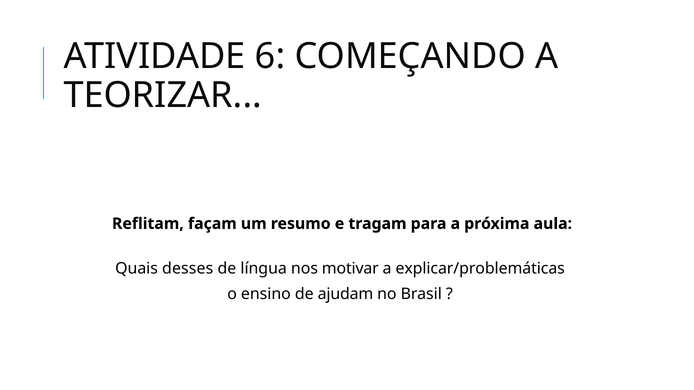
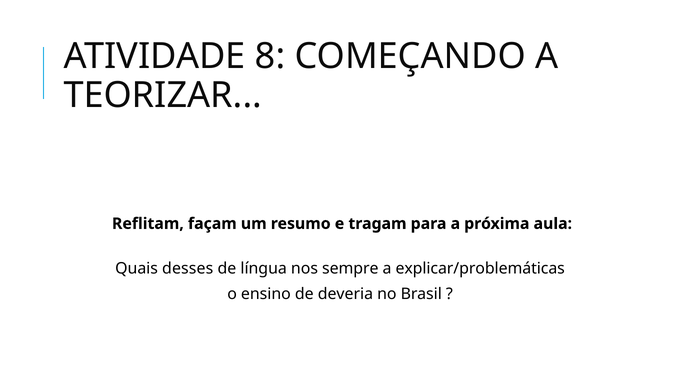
6: 6 -> 8
motivar: motivar -> sempre
ajudam: ajudam -> deveria
